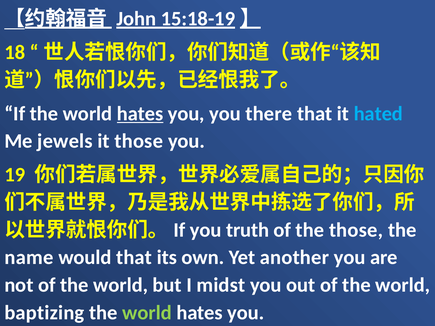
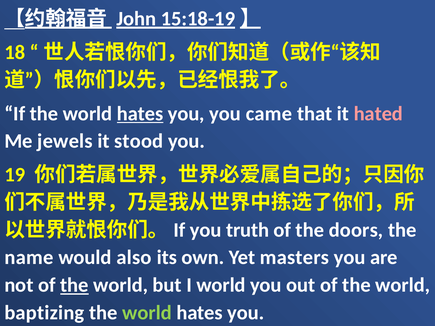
there: there -> came
hated colour: light blue -> pink
it those: those -> stood
the those: those -> doors
would that: that -> also
another: another -> masters
the at (74, 285) underline: none -> present
I midst: midst -> world
